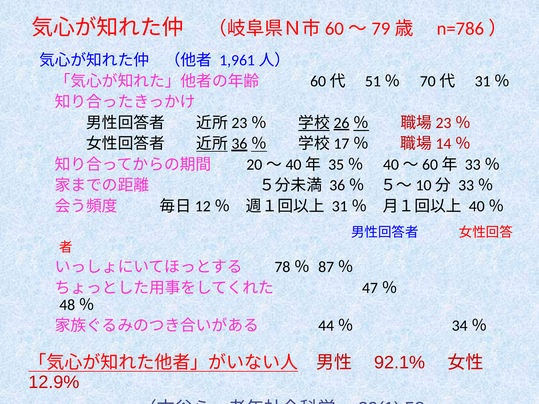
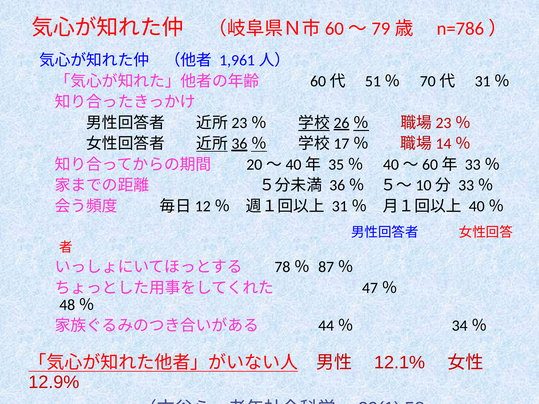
92.1%: 92.1% -> 12.1%
